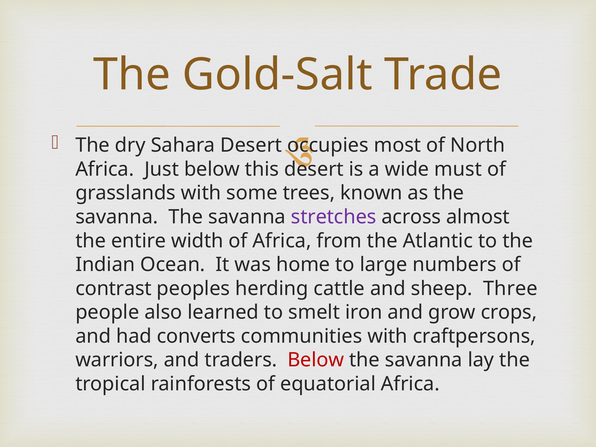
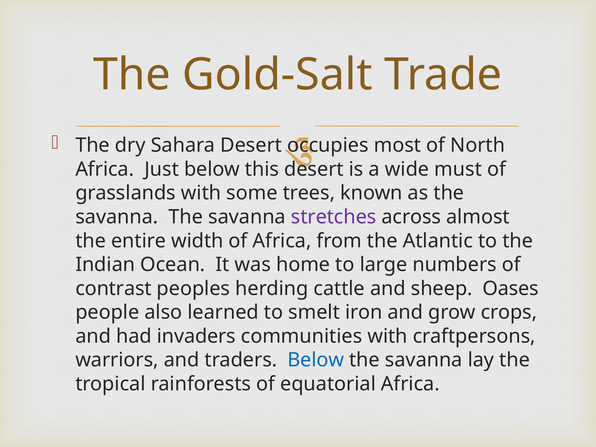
Three: Three -> Oases
converts: converts -> invaders
Below at (316, 360) colour: red -> blue
